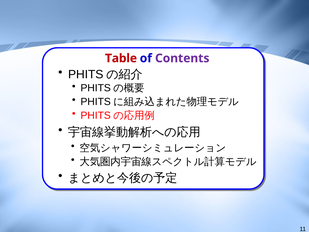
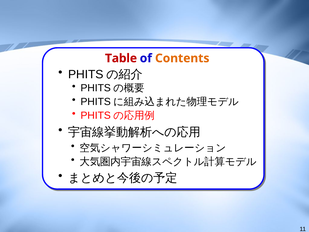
Contents colour: purple -> orange
